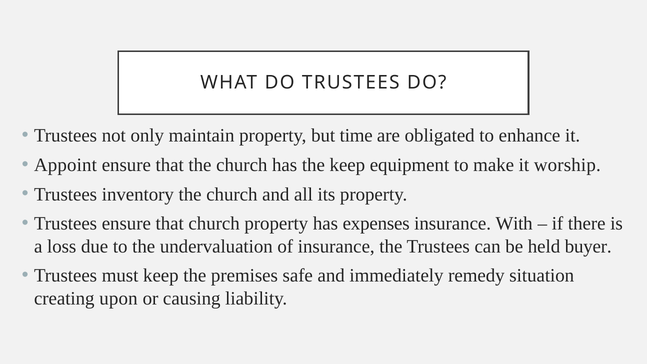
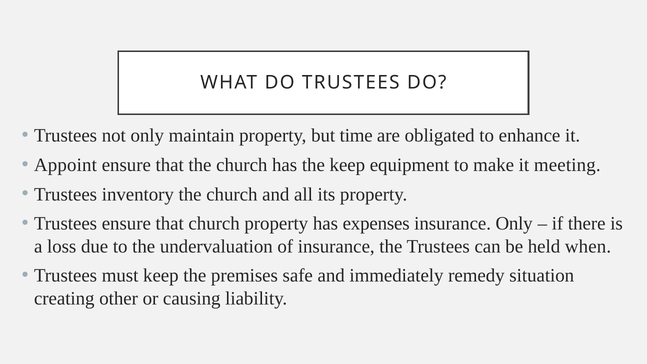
worship: worship -> meeting
insurance With: With -> Only
buyer: buyer -> when
upon: upon -> other
